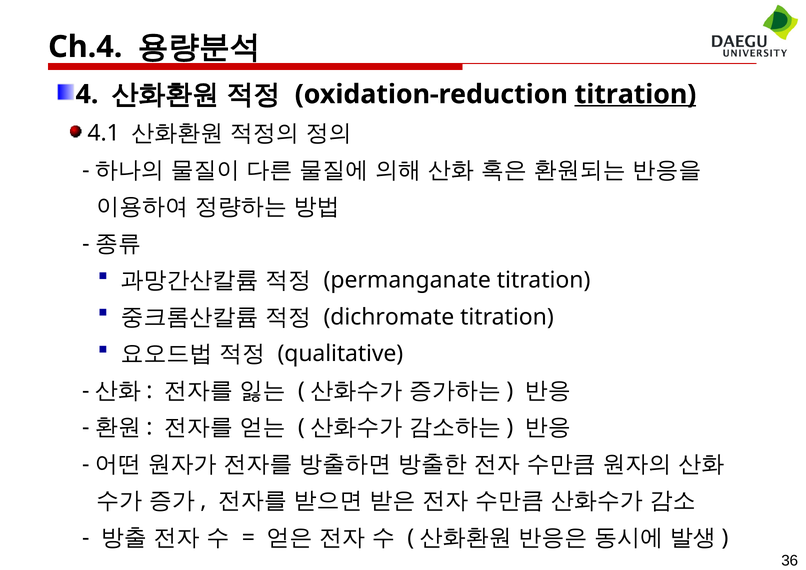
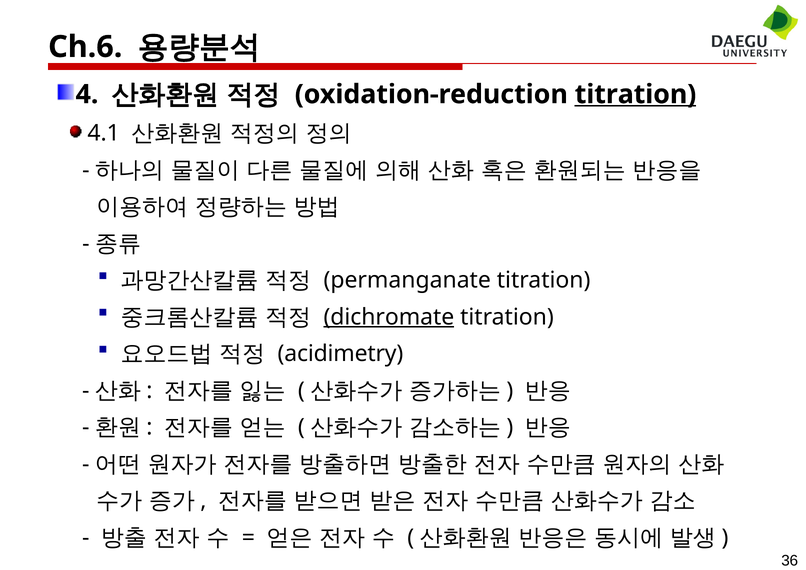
Ch.4: Ch.4 -> Ch.6
dichromate underline: none -> present
qualitative: qualitative -> acidimetry
